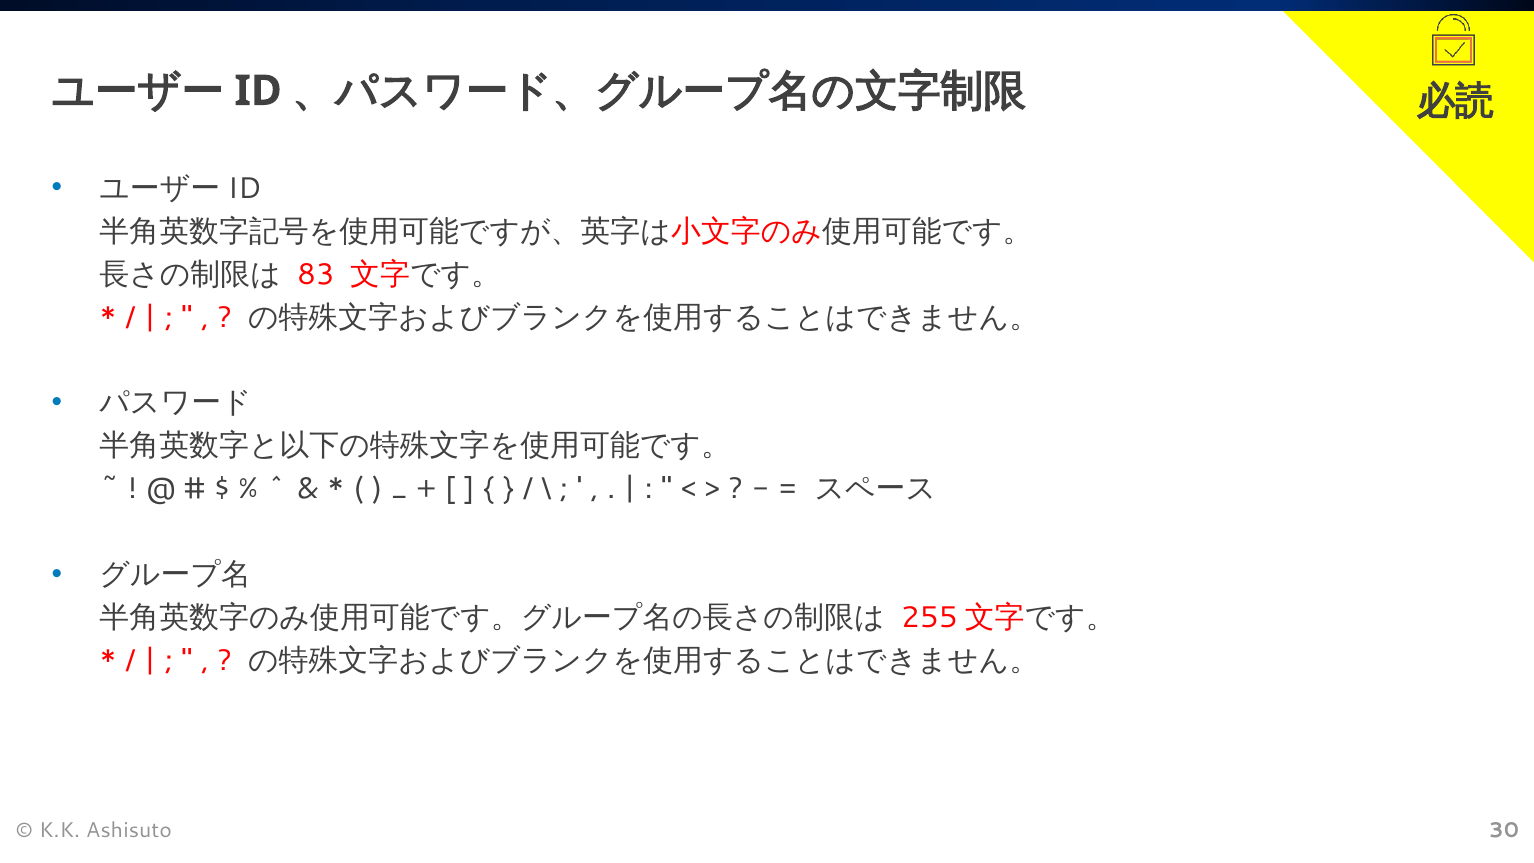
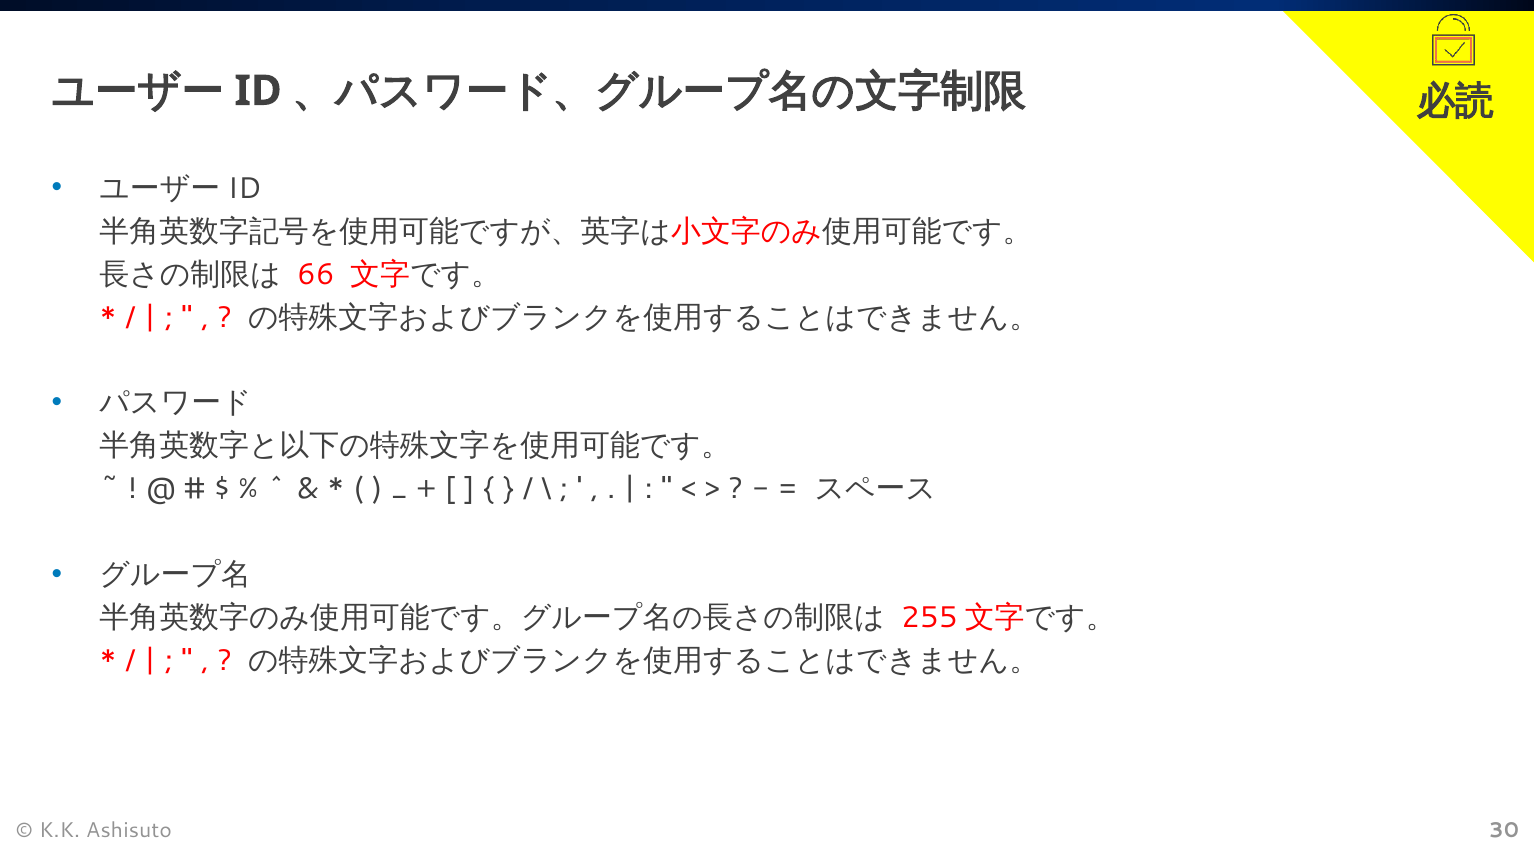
83: 83 -> 66
